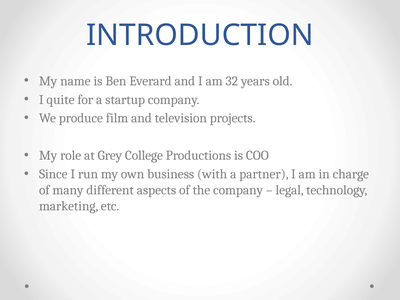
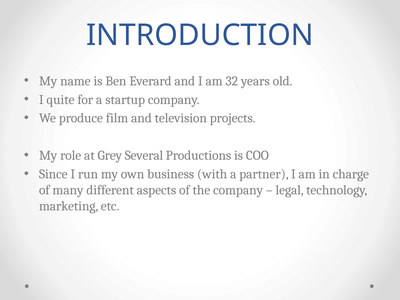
College: College -> Several
